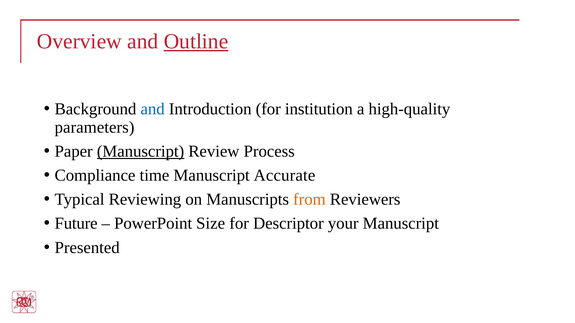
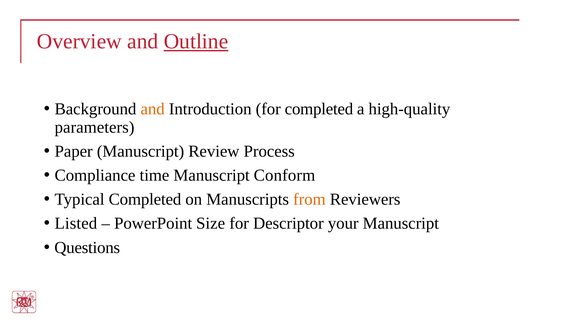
and at (153, 109) colour: blue -> orange
for institution: institution -> completed
Manuscript at (141, 151) underline: present -> none
Accurate: Accurate -> Conform
Typical Reviewing: Reviewing -> Completed
Future: Future -> Listed
Presented: Presented -> Questions
